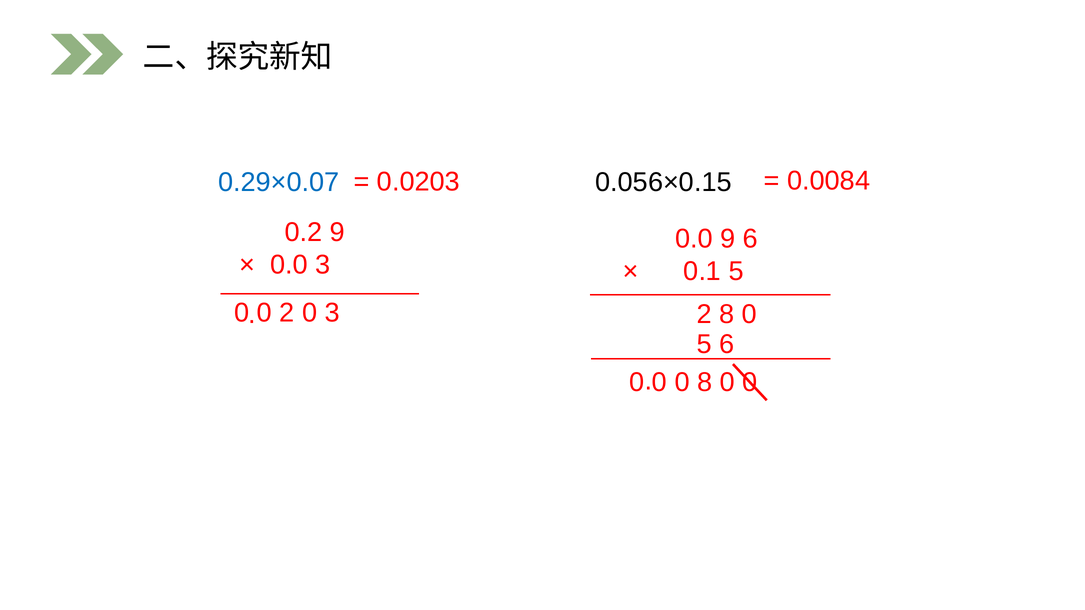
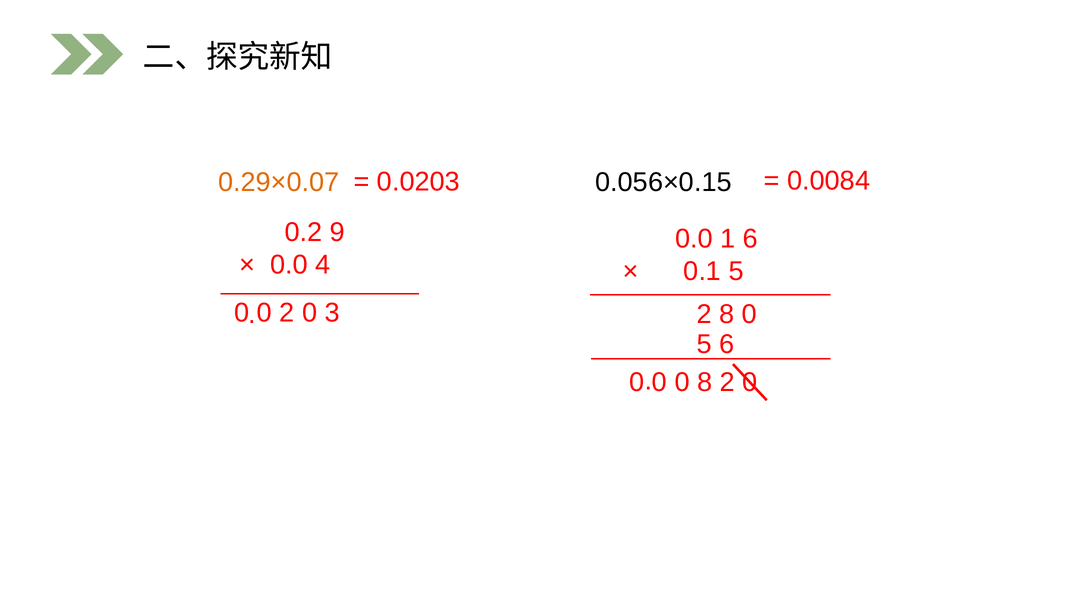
0.29×0.07 colour: blue -> orange
0.0 9: 9 -> 1
0.0 3: 3 -> 4
0 8 0: 0 -> 2
